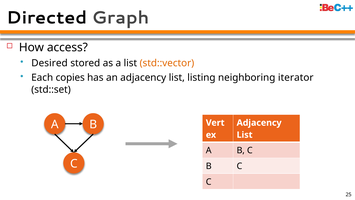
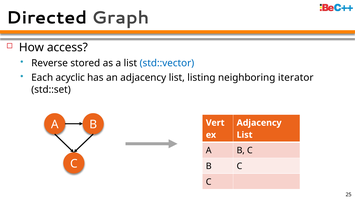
Desired: Desired -> Reverse
std::vector colour: orange -> blue
copies: copies -> acyclic
